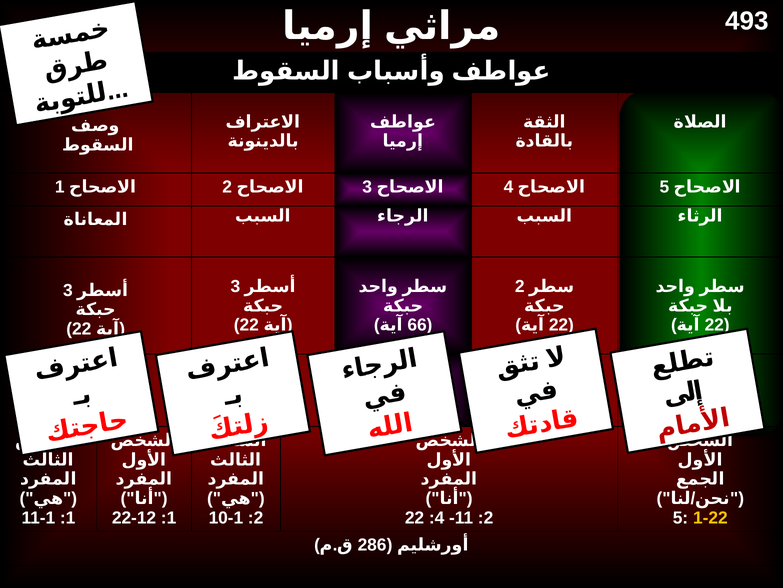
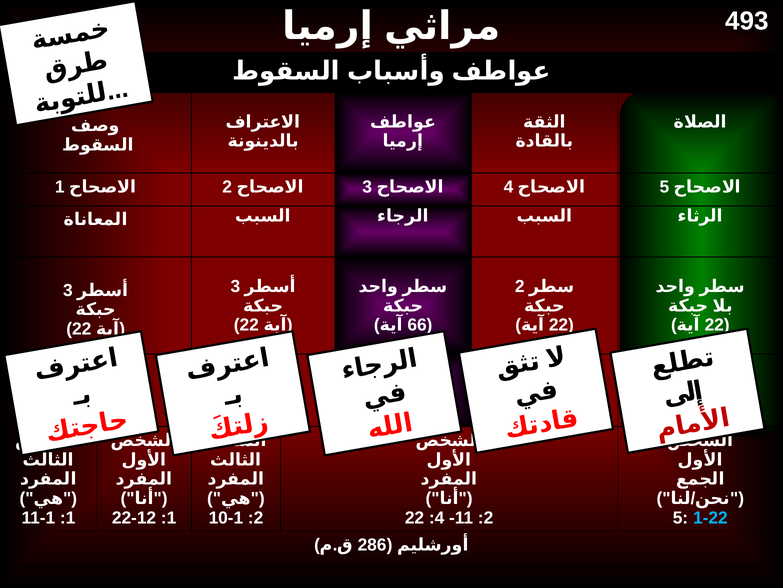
1-22 colour: yellow -> light blue
